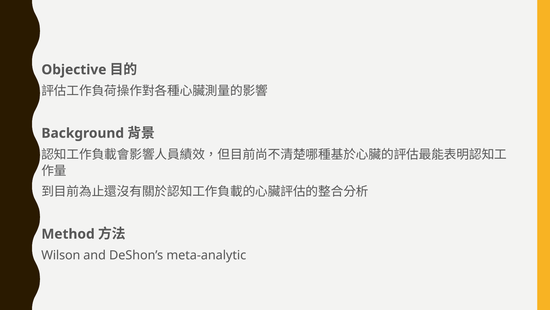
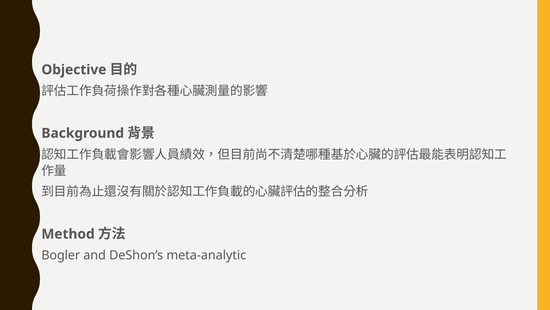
Wilson: Wilson -> Bogler
